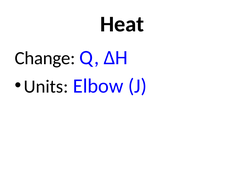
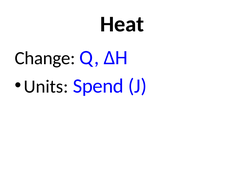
Elbow: Elbow -> Spend
